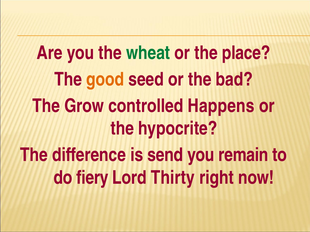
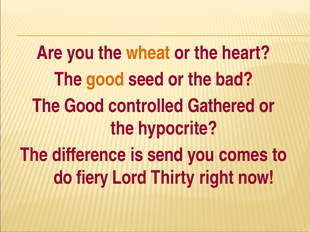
wheat colour: green -> orange
place: place -> heart
Grow at (84, 106): Grow -> Good
Happens: Happens -> Gathered
remain: remain -> comes
